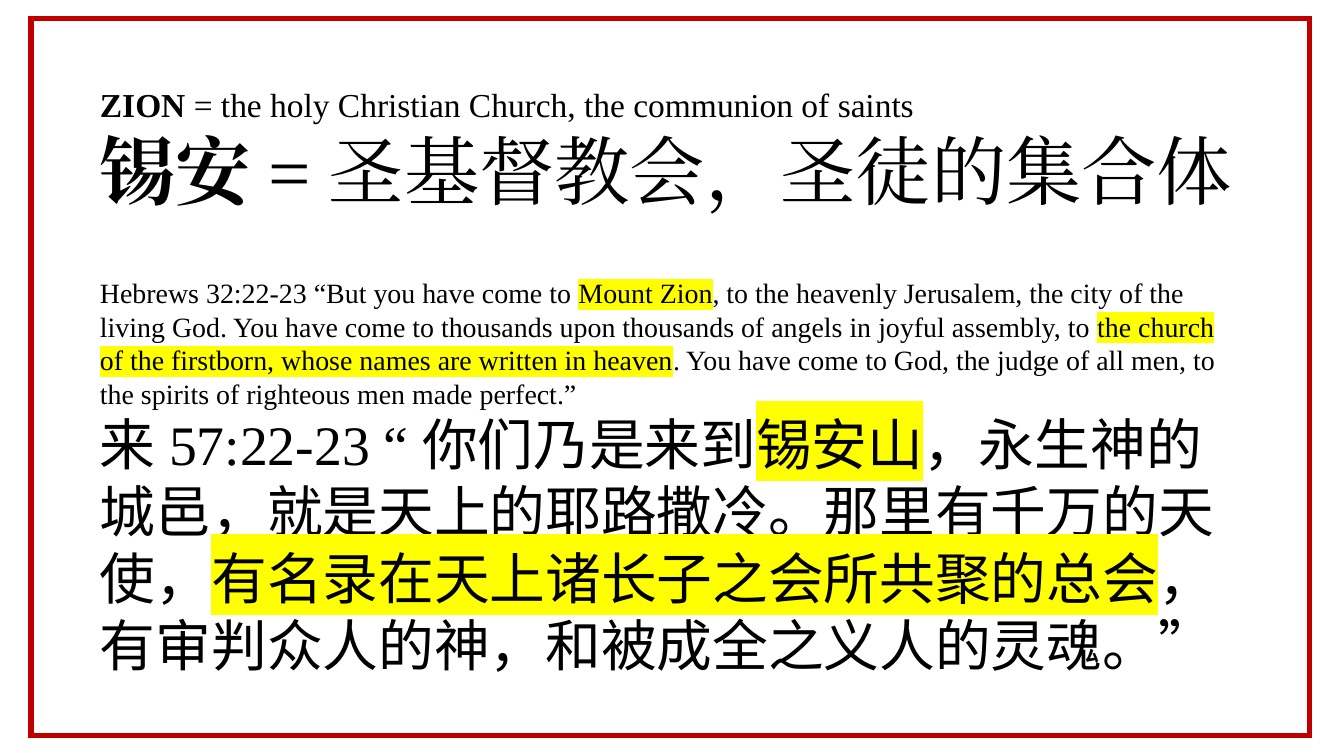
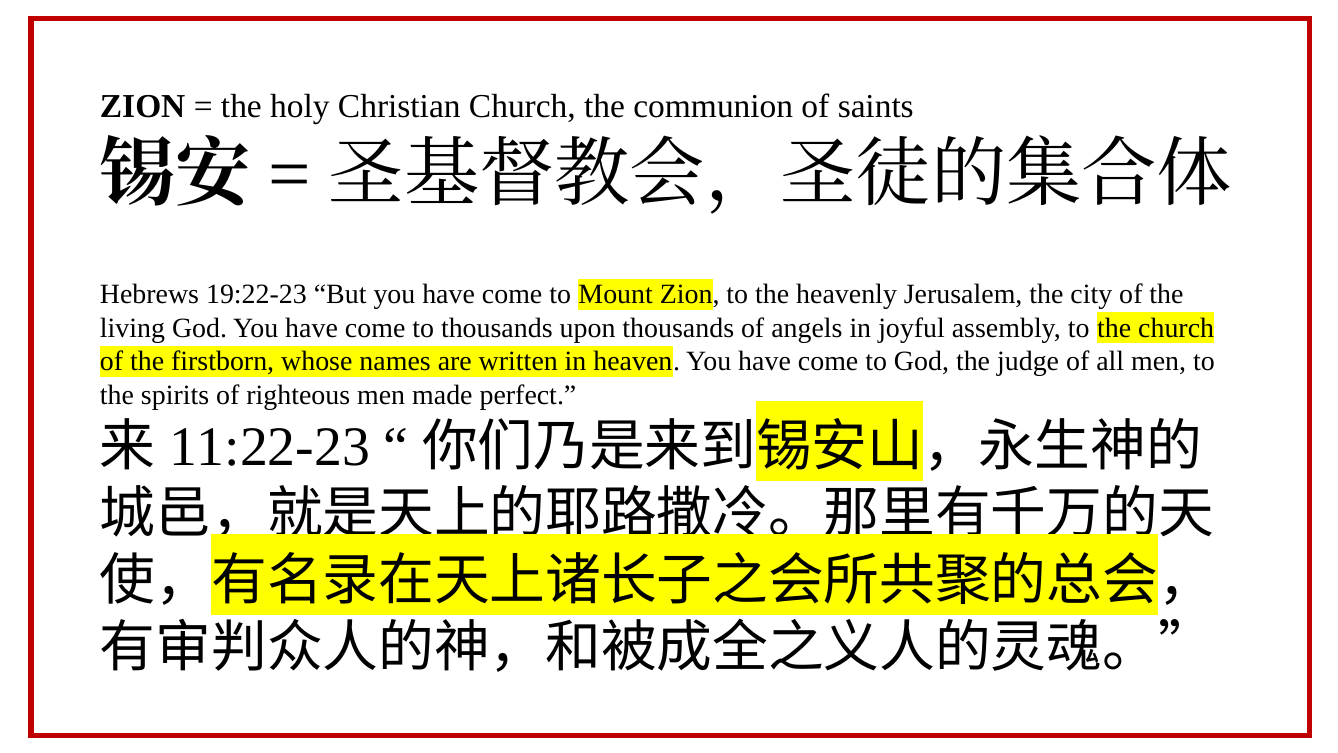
32:22-23: 32:22-23 -> 19:22-23
57:22-23: 57:22-23 -> 11:22-23
